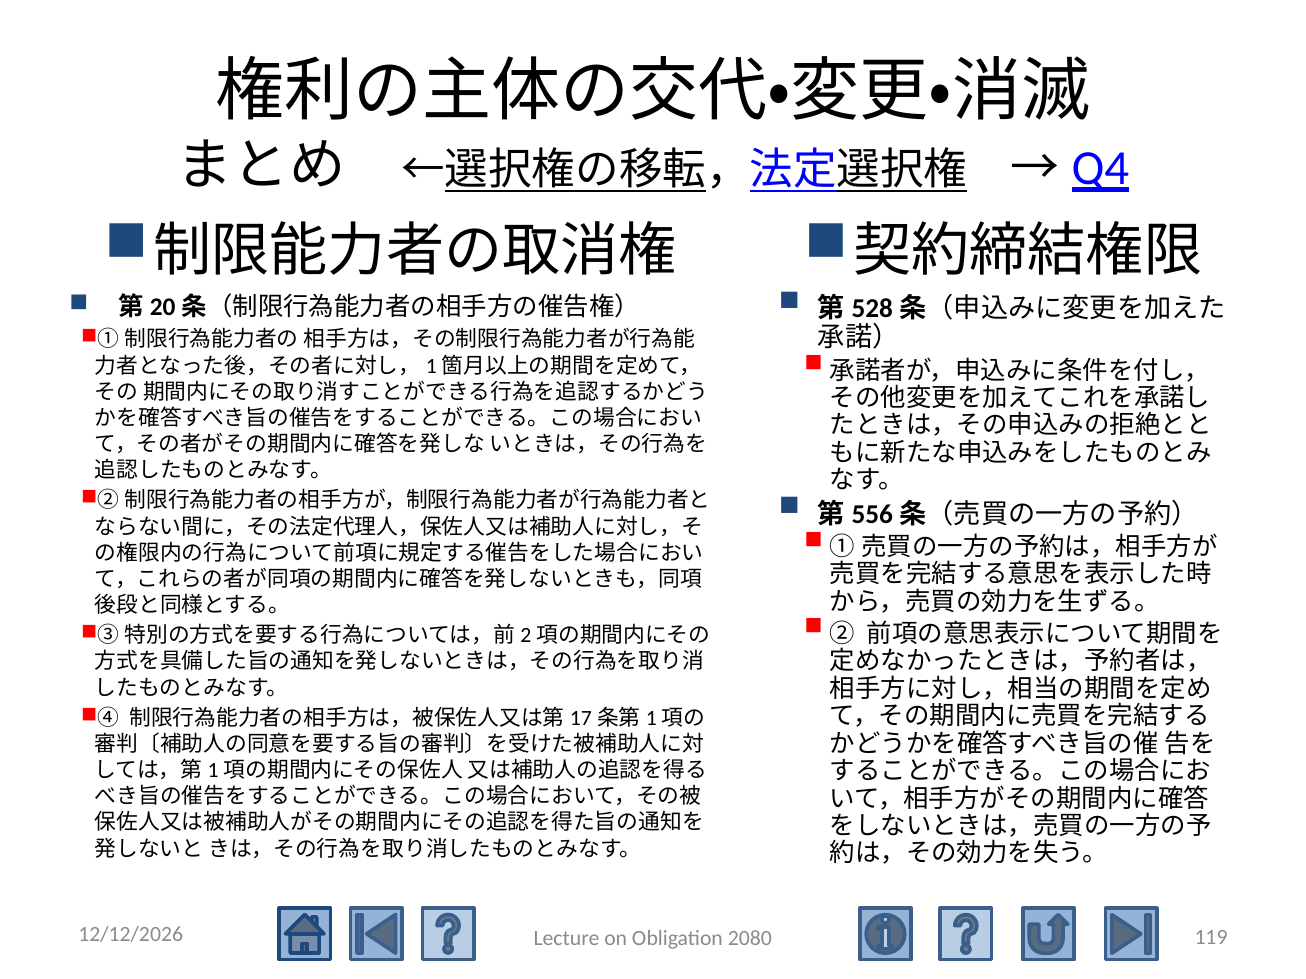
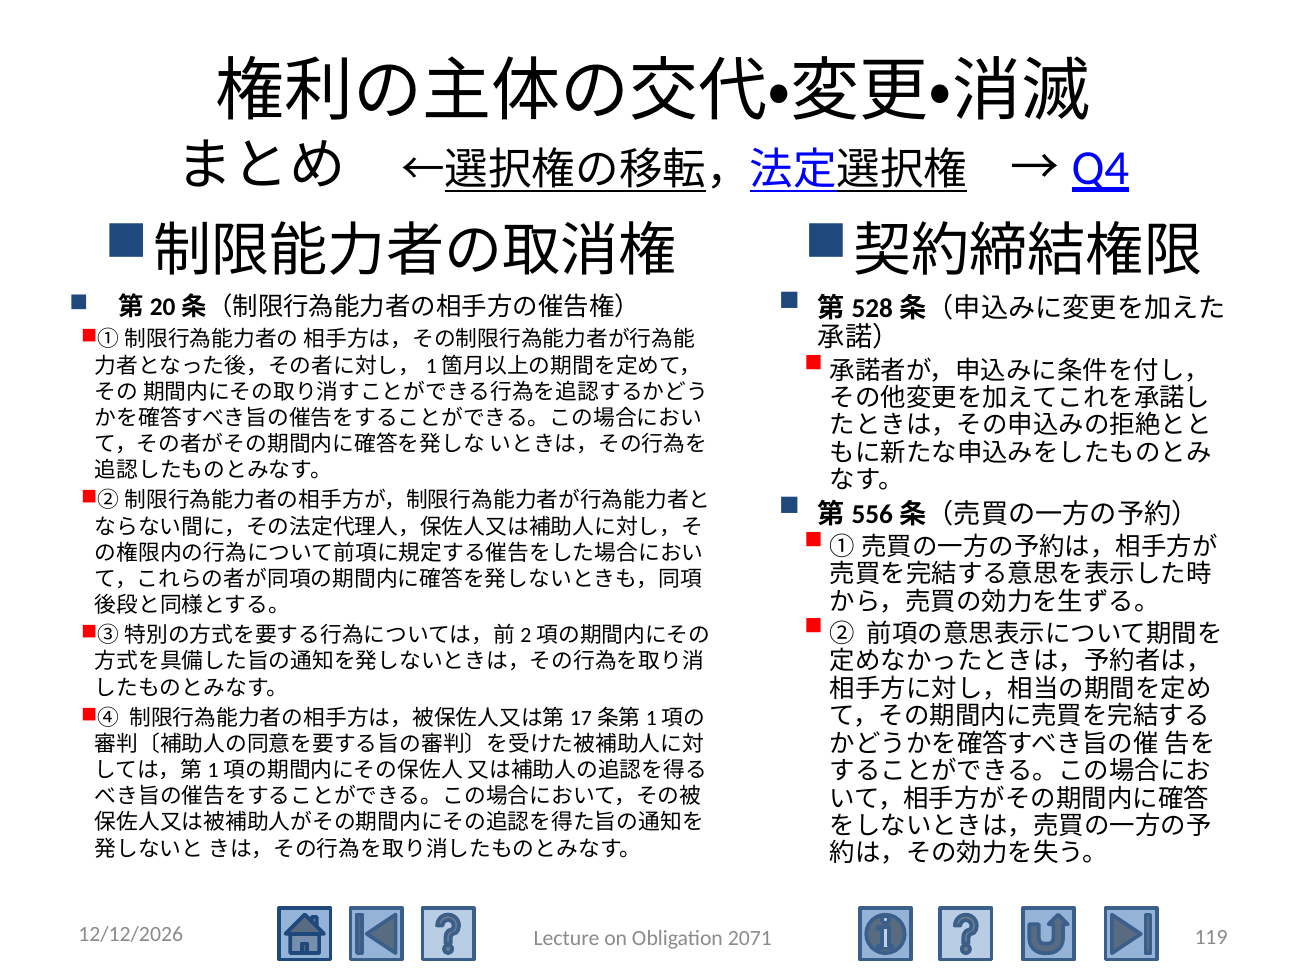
2080: 2080 -> 2071
